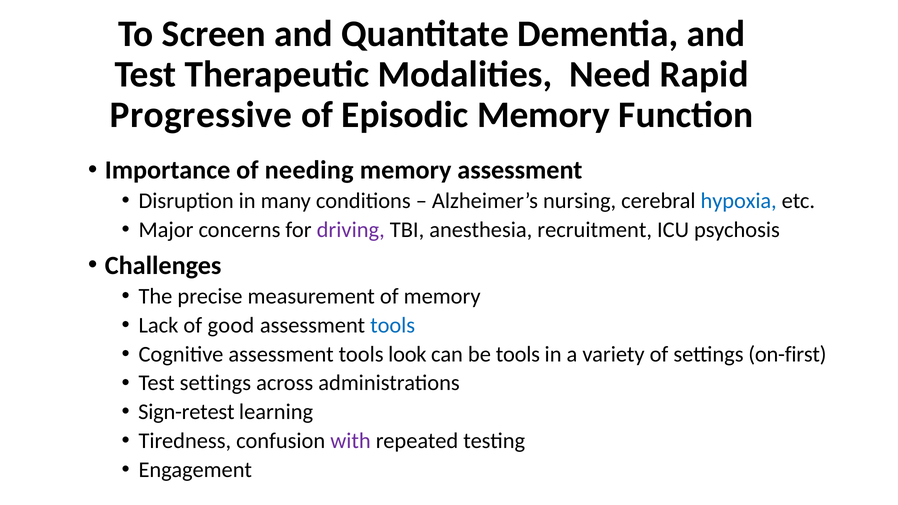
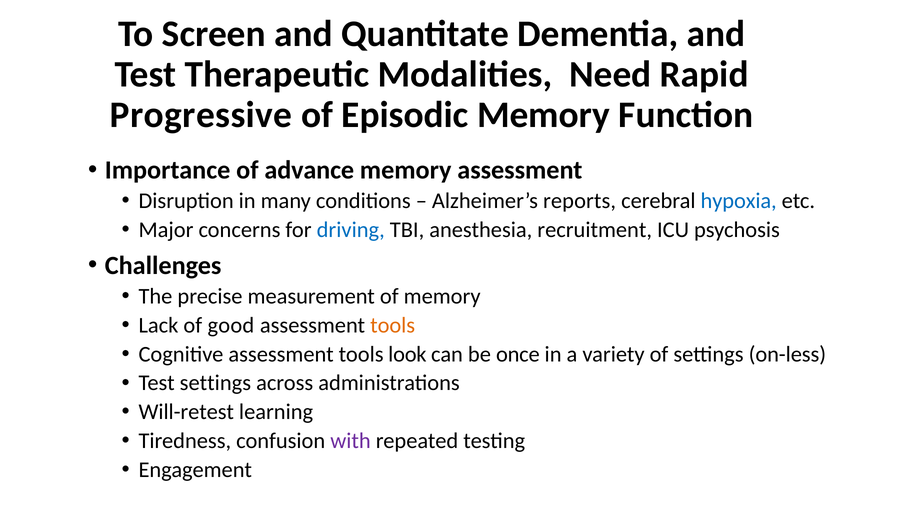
needing: needing -> advance
nursing: nursing -> reports
driving colour: purple -> blue
tools at (393, 325) colour: blue -> orange
be tools: tools -> once
on-first: on-first -> on-less
Sign-retest: Sign-retest -> Will-retest
